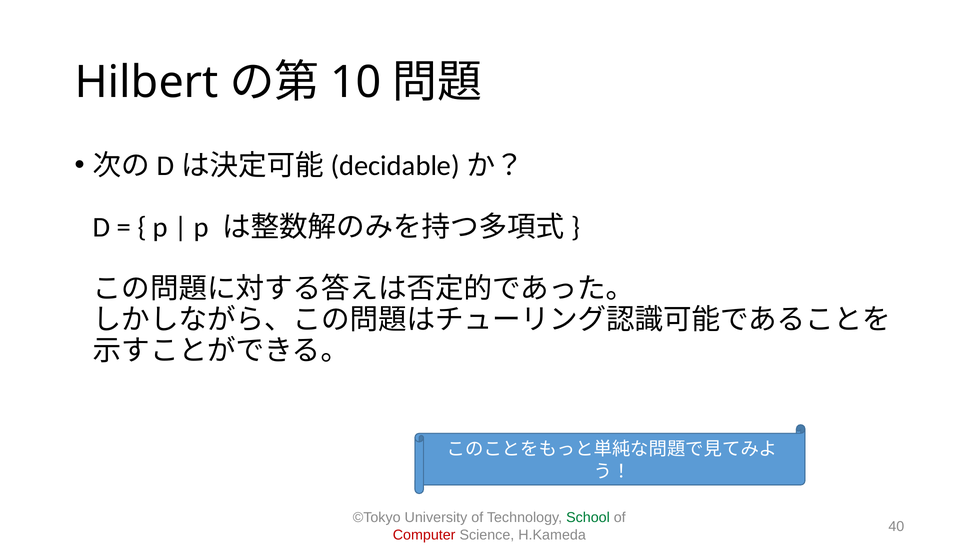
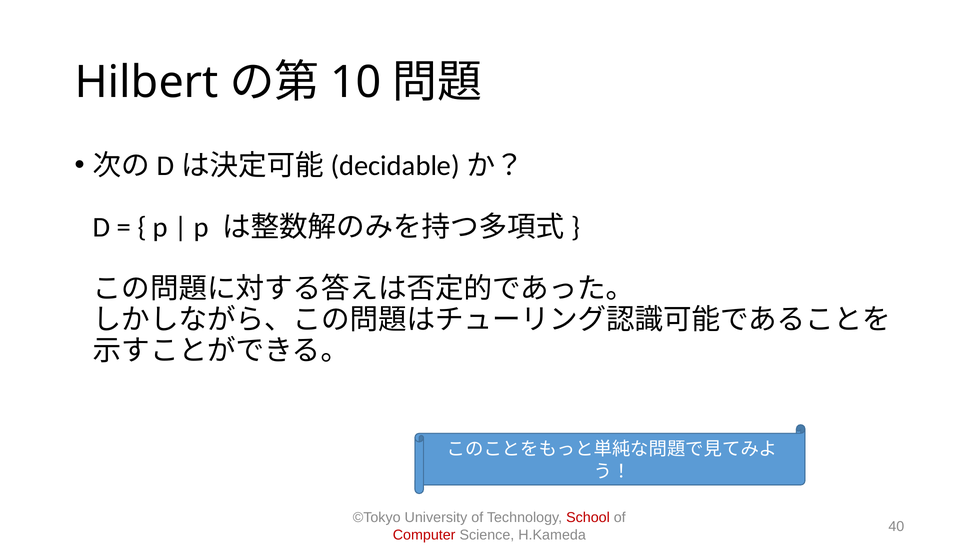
School colour: green -> red
